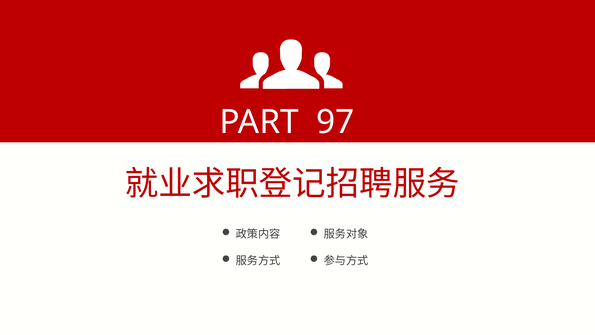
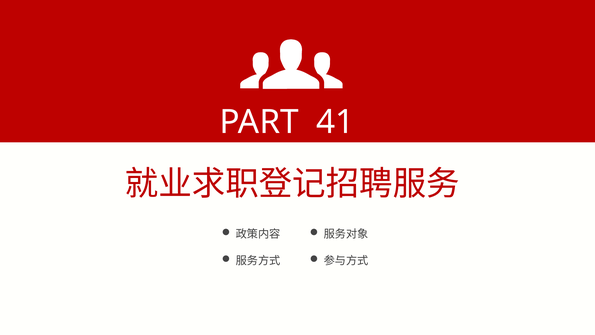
97: 97 -> 41
